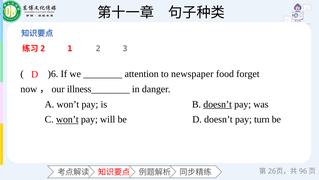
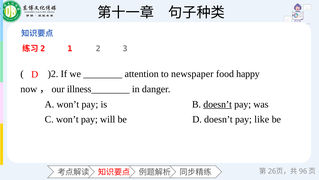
)6: )6 -> )2
forget: forget -> happy
won’t at (67, 119) underline: present -> none
turn: turn -> like
